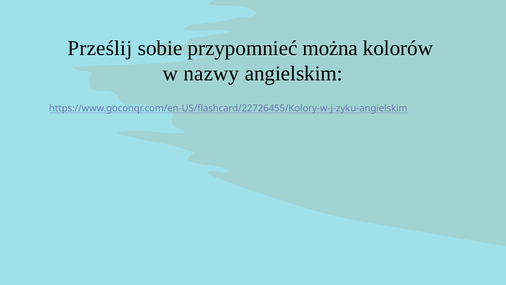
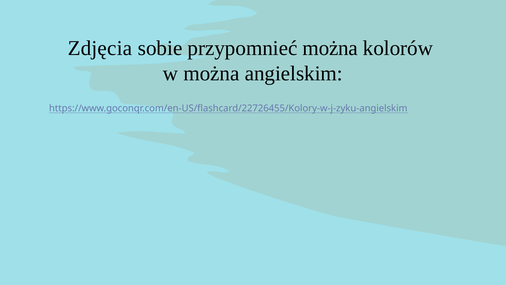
Prześlij: Prześlij -> Zdjęcia
w nazwy: nazwy -> można
